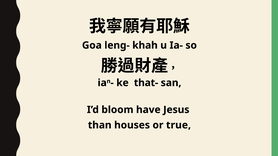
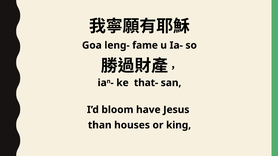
khah: khah -> fame
true: true -> king
